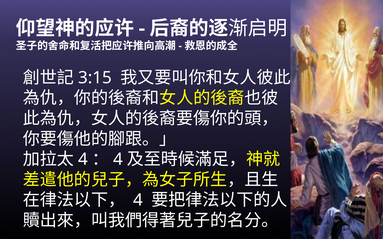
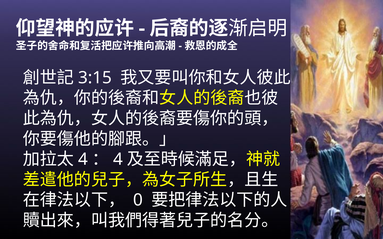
4 at (138, 200): 4 -> 0
